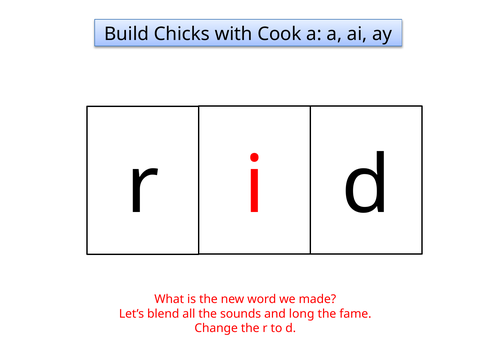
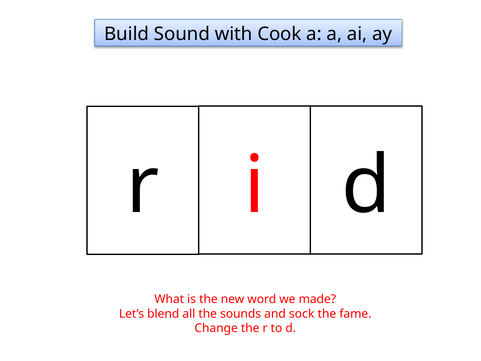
Chicks: Chicks -> Sound
long: long -> sock
